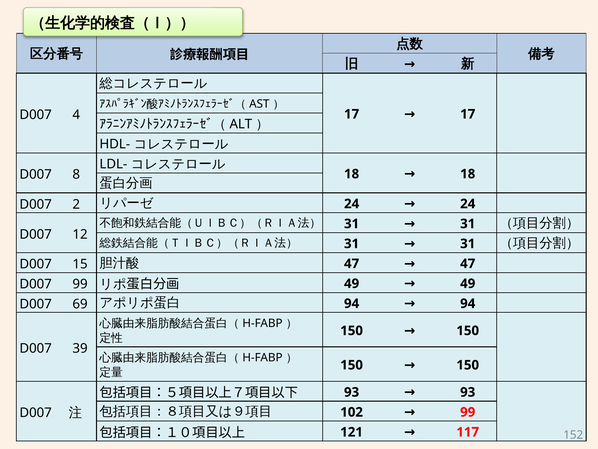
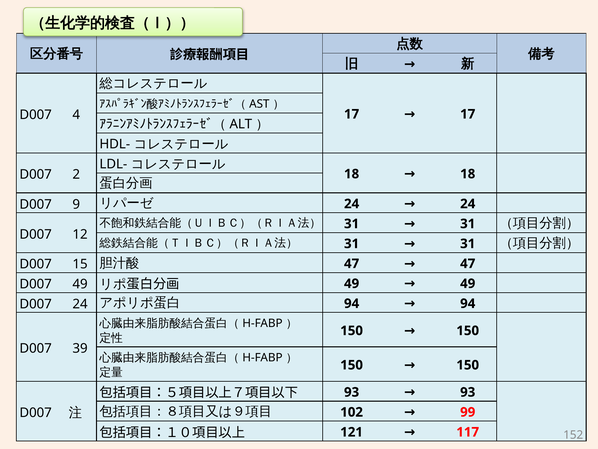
8: 8 -> 2
2: 2 -> 9
D007 99: 99 -> 49
D007 69: 69 -> 24
